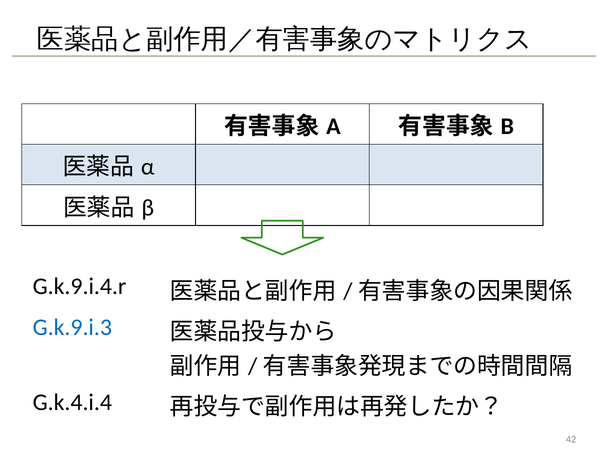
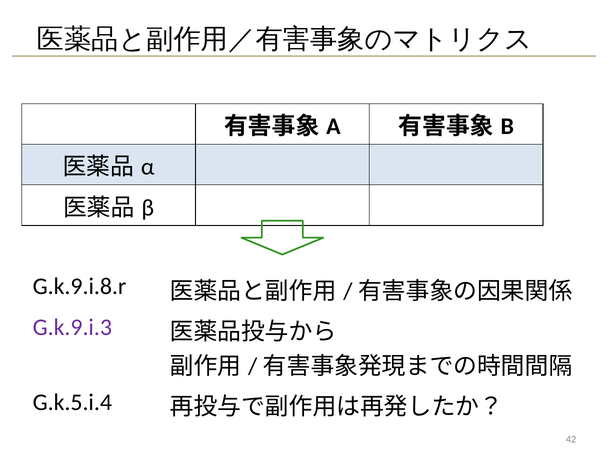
G.k.9.i.4.r: G.k.9.i.4.r -> G.k.9.i.8.r
G.k.9.i.3 colour: blue -> purple
G.k.4.i.4: G.k.4.i.4 -> G.k.5.i.4
